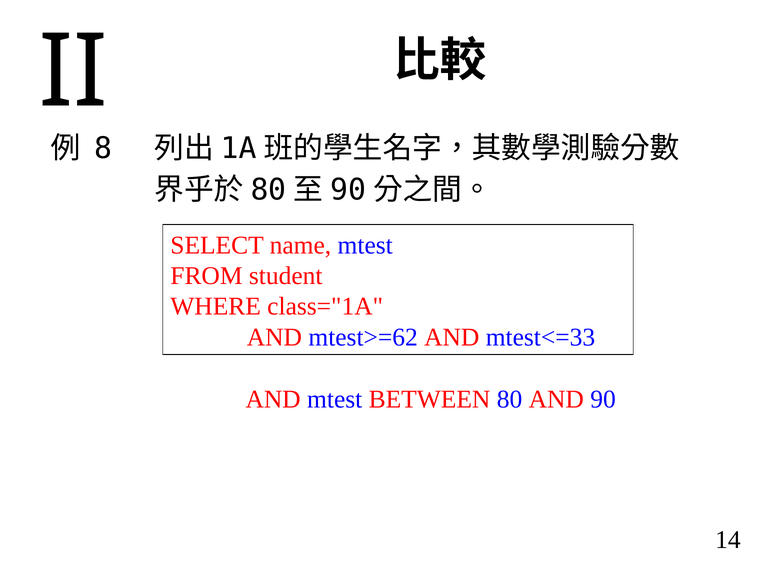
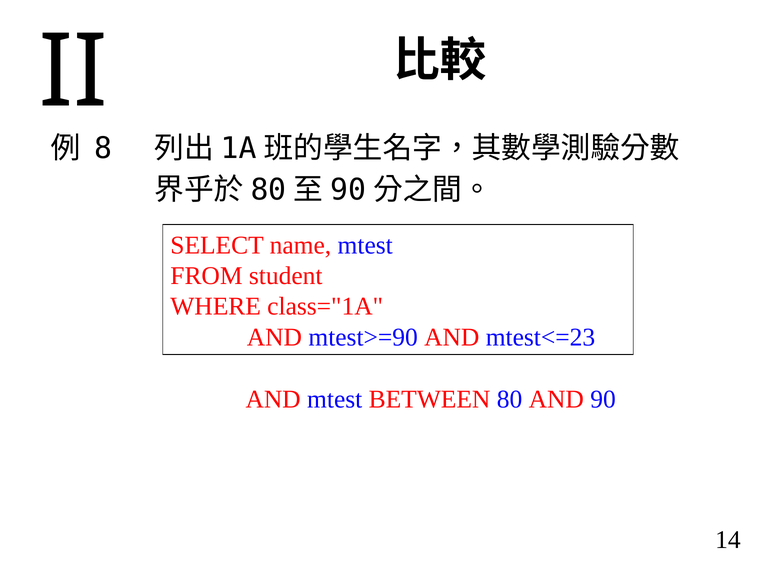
mtest>=62: mtest>=62 -> mtest>=90
mtest<=33: mtest<=33 -> mtest<=23
